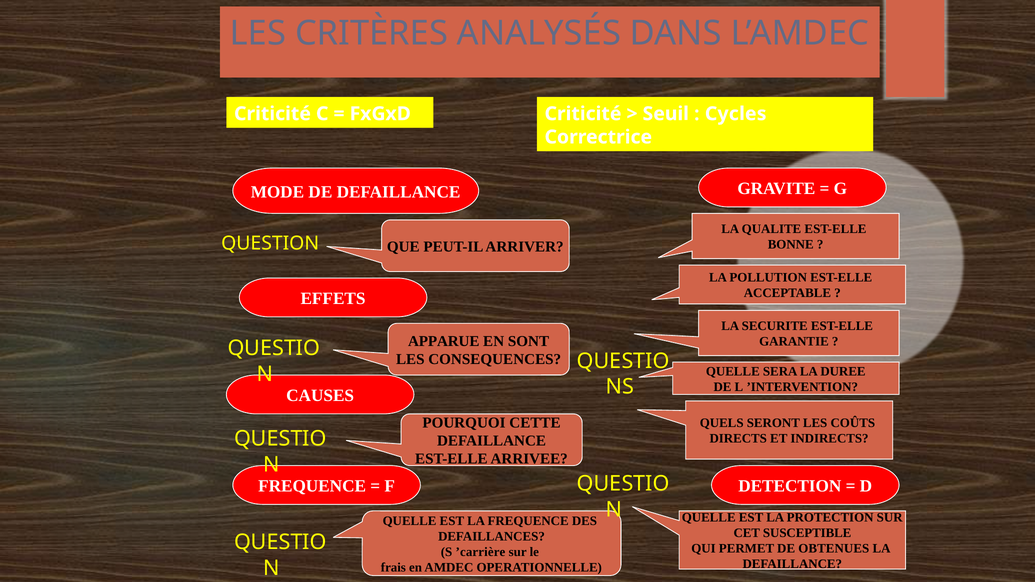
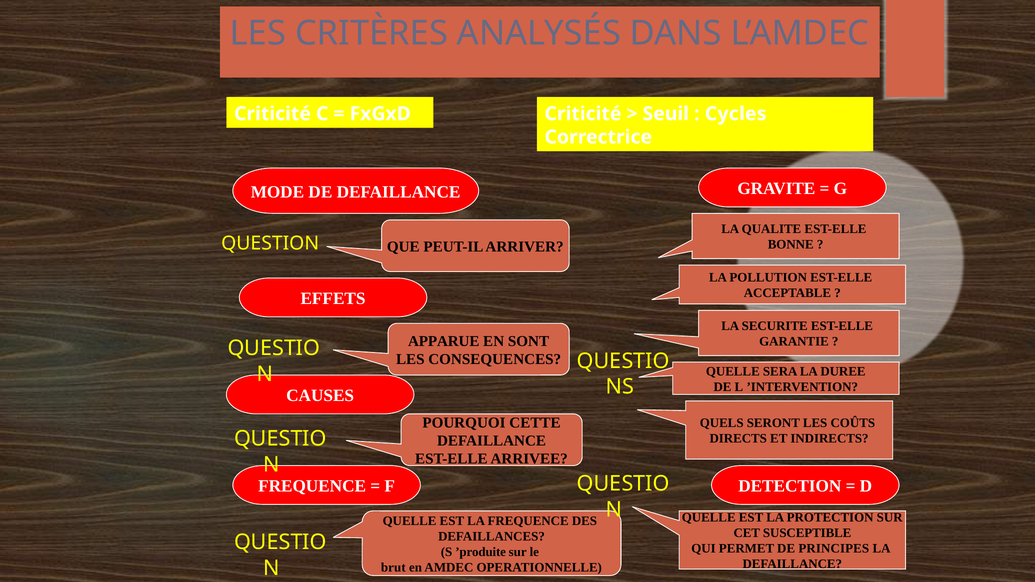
OBTENUES: OBTENUES -> PRINCIPES
’carrière: ’carrière -> ’produite
frais: frais -> brut
